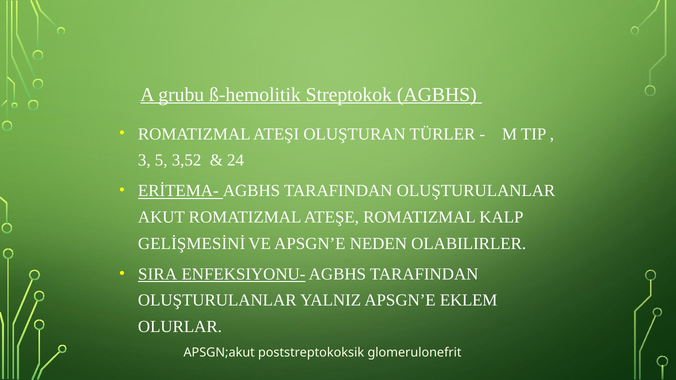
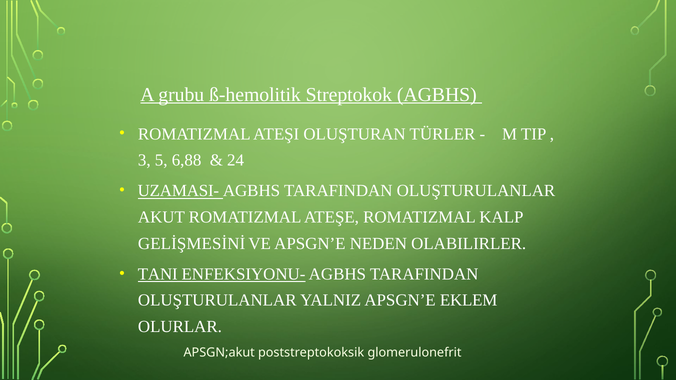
3,52: 3,52 -> 6,88
ERİTEMA-: ERİTEMA- -> UZAMASI-
SIRA: SIRA -> TANI
